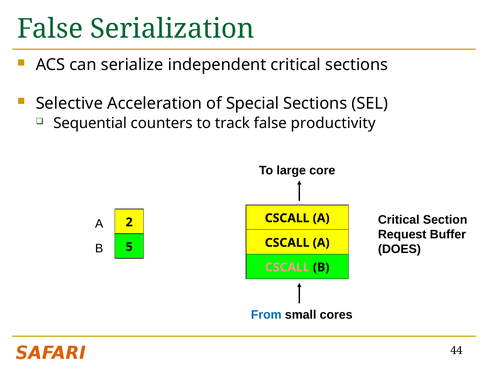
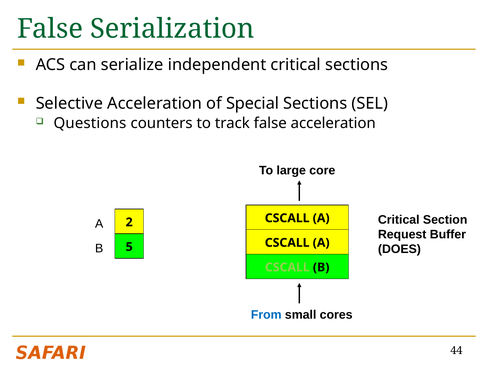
Sequential: Sequential -> Questions
false productivity: productivity -> acceleration
CSCALL at (287, 267) colour: pink -> light green
